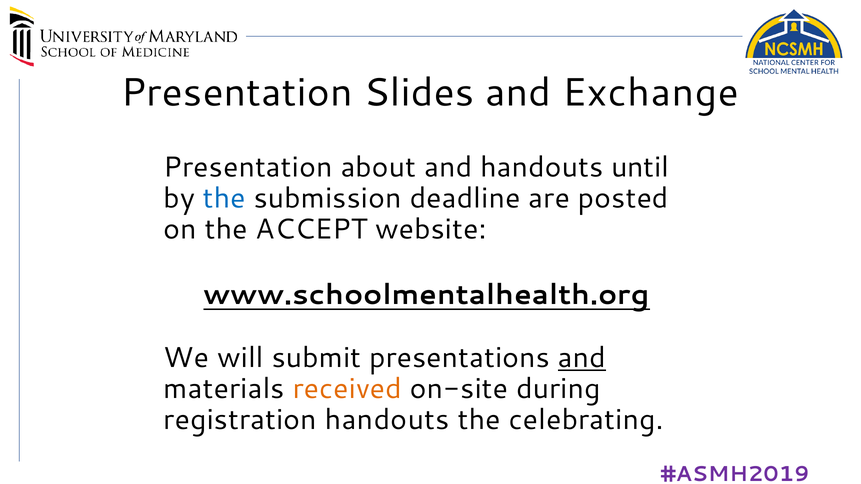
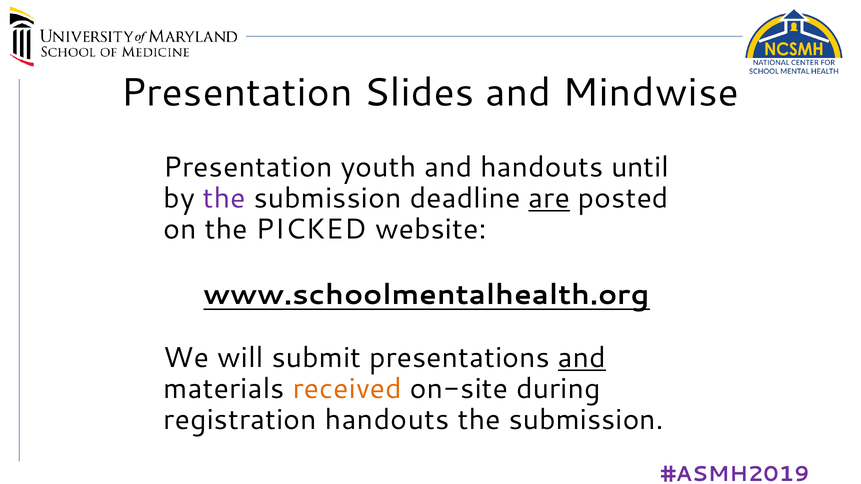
Exchange: Exchange -> Mindwise
about: about -> youth
the at (224, 199) colour: blue -> purple
are underline: none -> present
ACCEPT: ACCEPT -> PICKED
celebrating at (586, 420): celebrating -> submission
